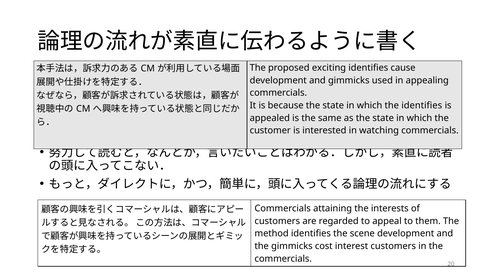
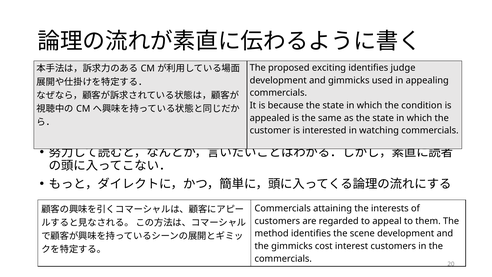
cause: cause -> judge
the identifies: identifies -> condition
